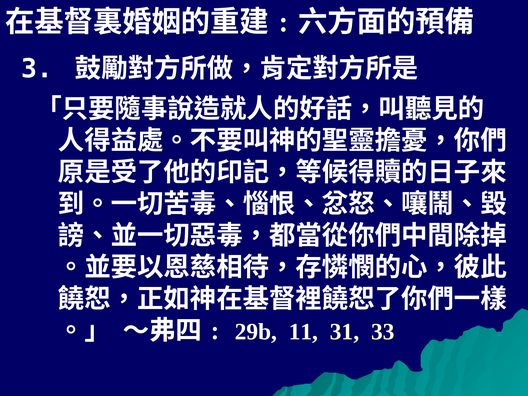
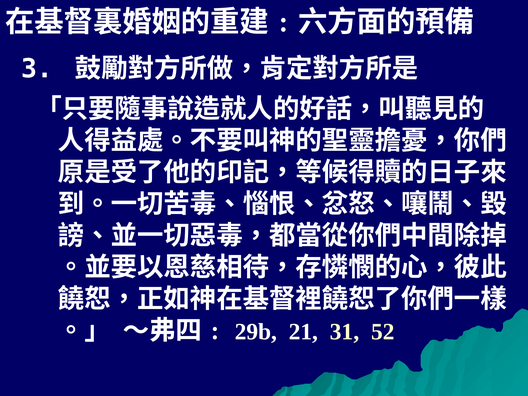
11: 11 -> 21
33: 33 -> 52
